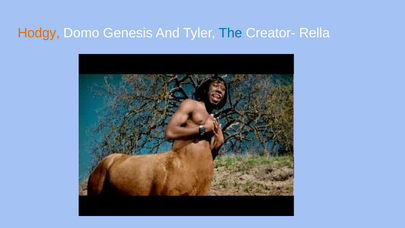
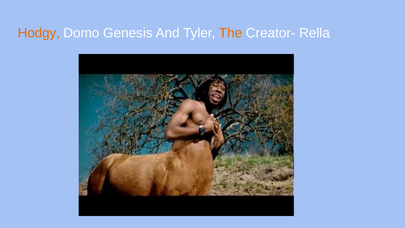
The colour: blue -> orange
